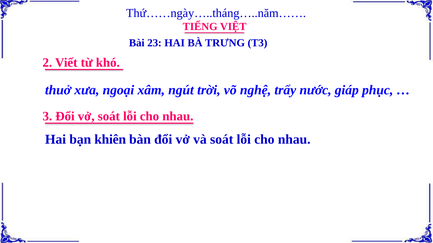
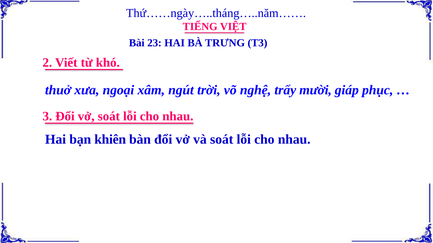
nước: nước -> mười
